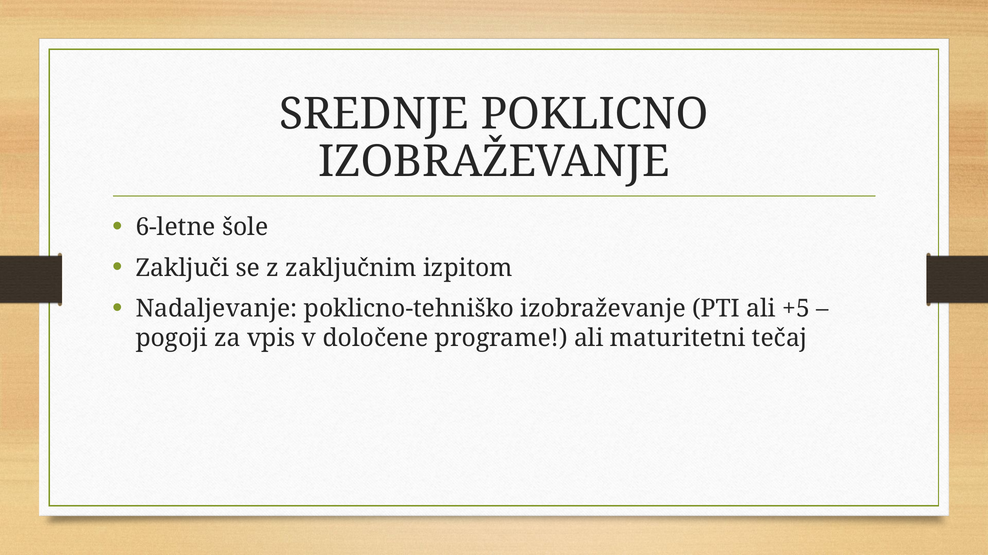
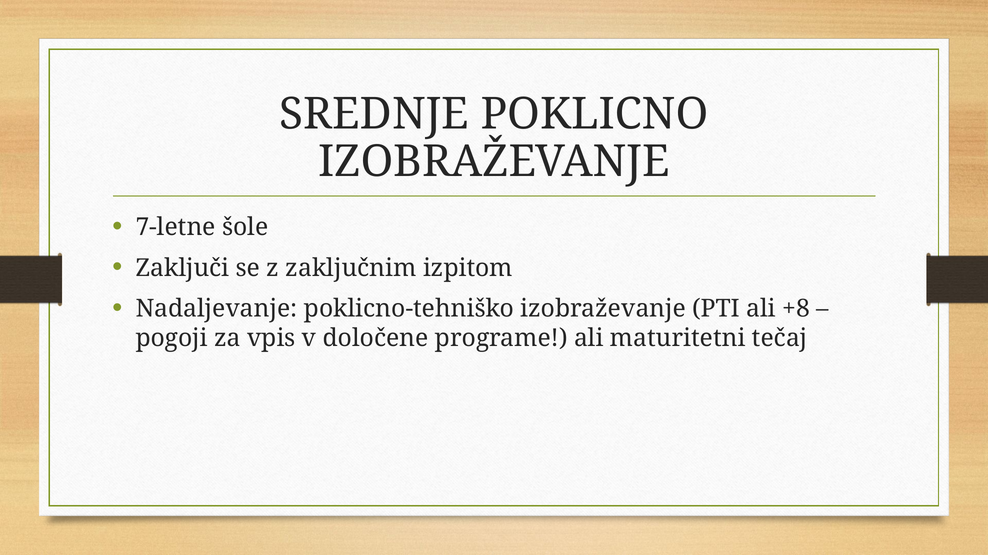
6-letne: 6-letne -> 7-letne
+5: +5 -> +8
